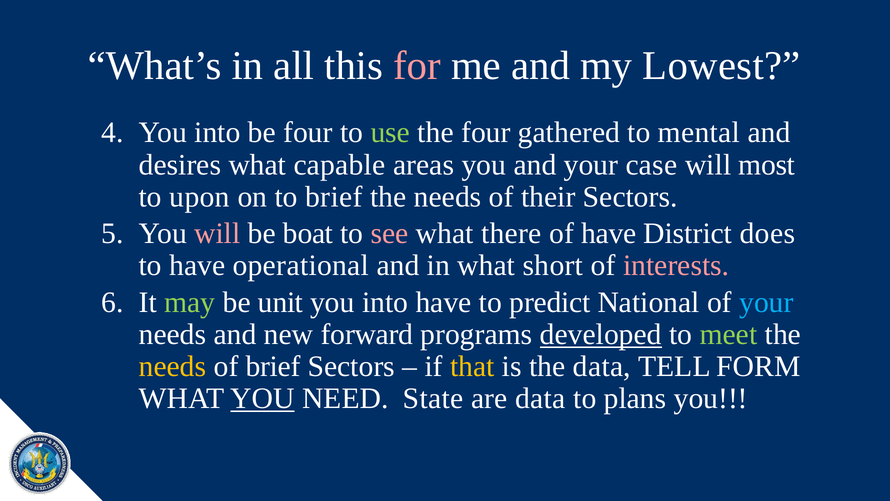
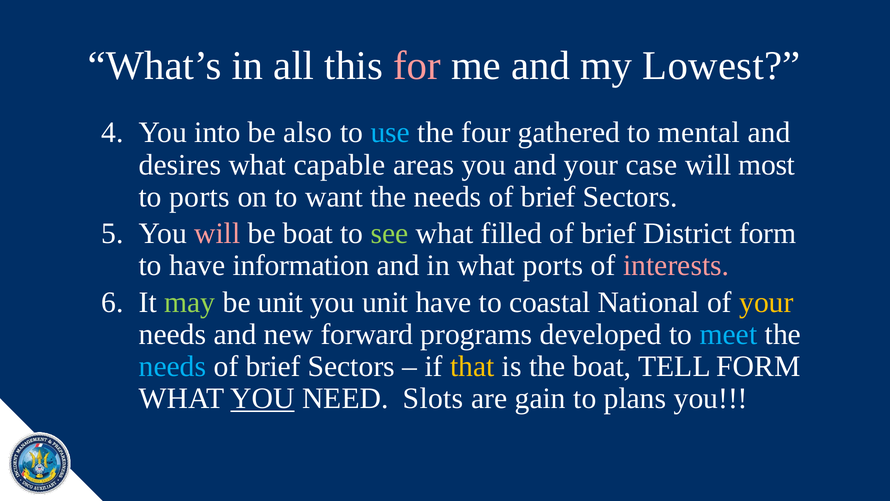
be four: four -> also
use colour: light green -> light blue
to upon: upon -> ports
to brief: brief -> want
their at (548, 197): their -> brief
see colour: pink -> light green
there: there -> filled
have at (609, 233): have -> brief
District does: does -> form
operational: operational -> information
what short: short -> ports
into at (385, 302): into -> unit
predict: predict -> coastal
your at (766, 302) colour: light blue -> yellow
developed underline: present -> none
meet colour: light green -> light blue
needs at (173, 366) colour: yellow -> light blue
the data: data -> boat
State: State -> Slots
are data: data -> gain
